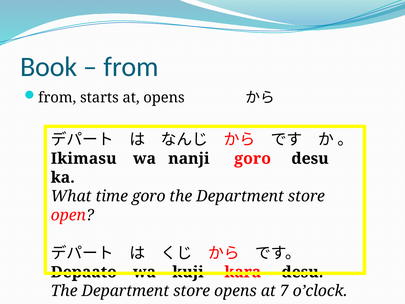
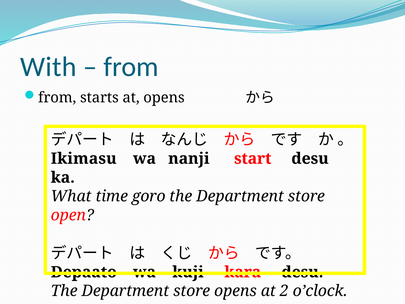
Book: Book -> With
nanji goro: goro -> start
7: 7 -> 2
